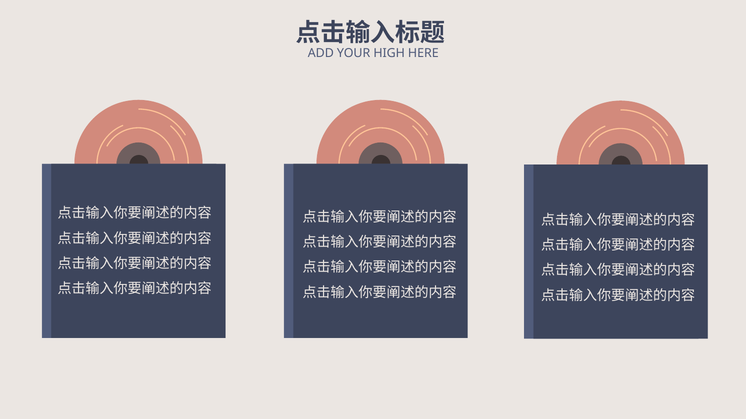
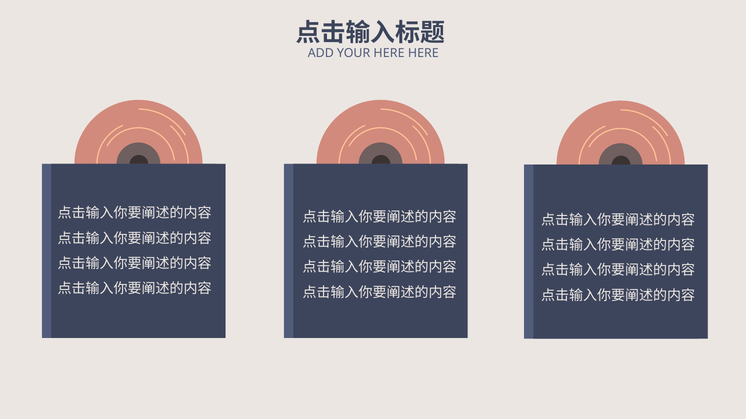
YOUR HIGH: HIGH -> HERE
